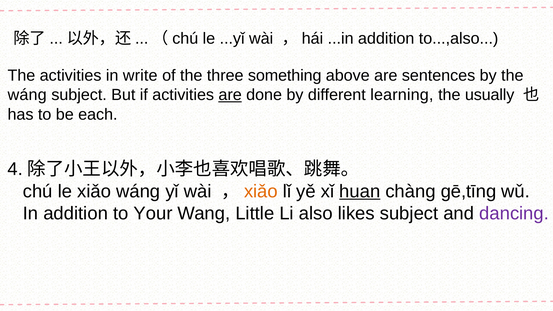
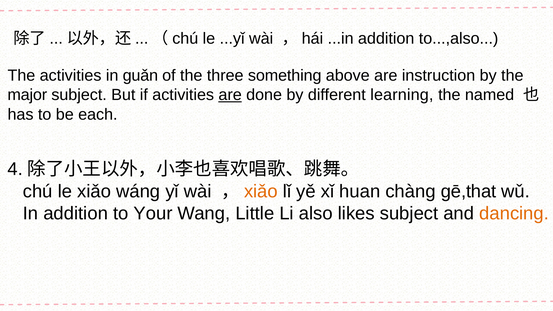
write: write -> guǎn
sentences: sentences -> instruction
wáng at (27, 95): wáng -> major
usually: usually -> named
huan underline: present -> none
gē,tīng: gē,tīng -> gē,that
dancing colour: purple -> orange
